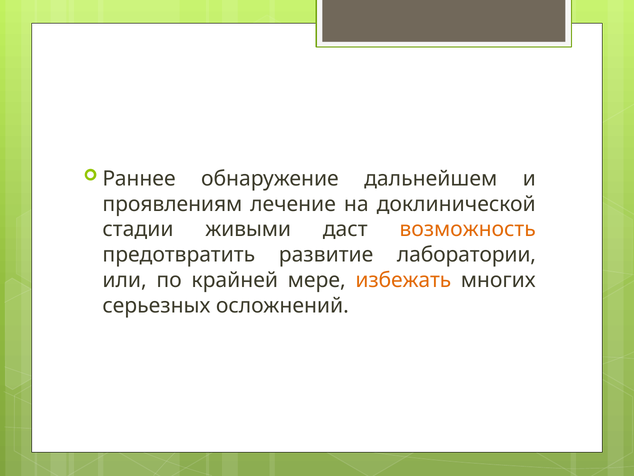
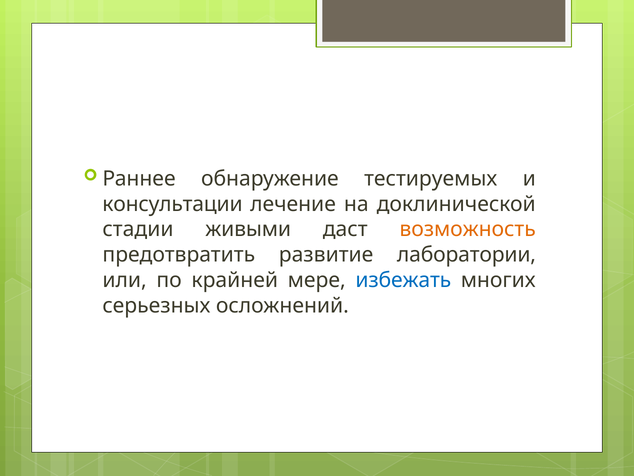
дальнейшем: дальнейшем -> тестируемых
проявлениям: проявлениям -> консультации
избежать colour: orange -> blue
